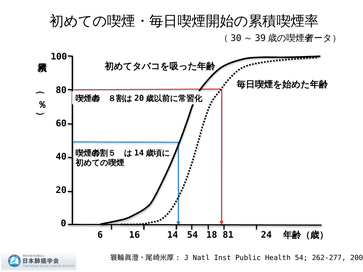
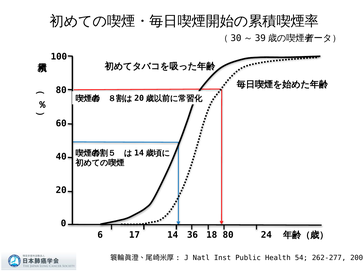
16: 16 -> 17
14 54: 54 -> 36
18 81: 81 -> 80
